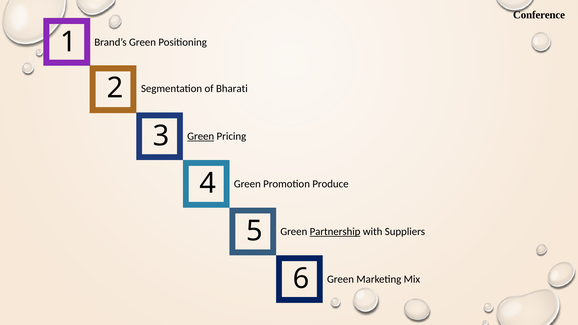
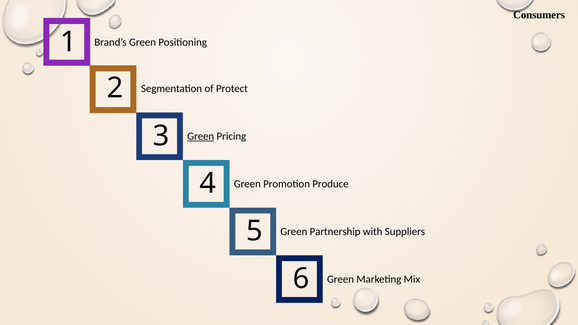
Conference: Conference -> Consumers
Bharati: Bharati -> Protect
Partnership underline: present -> none
